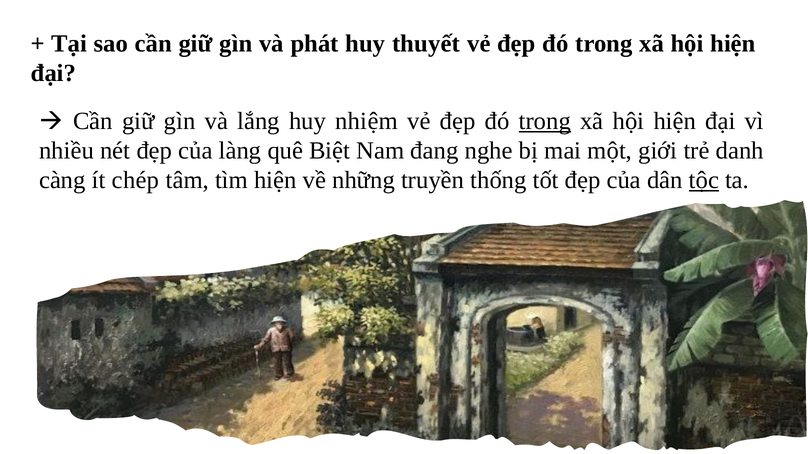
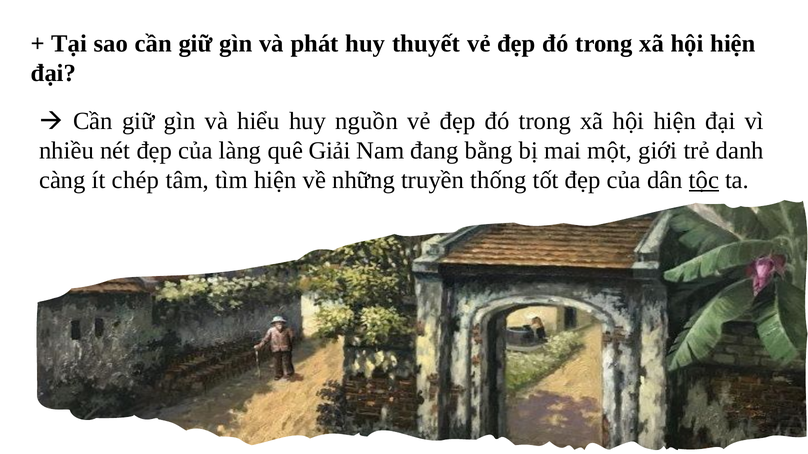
lắng: lắng -> hiểu
nhiệm: nhiệm -> nguồn
trong at (545, 121) underline: present -> none
Biệt: Biệt -> Giải
nghe: nghe -> bằng
